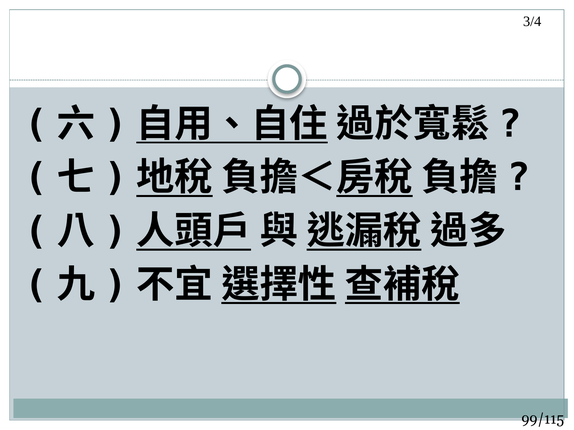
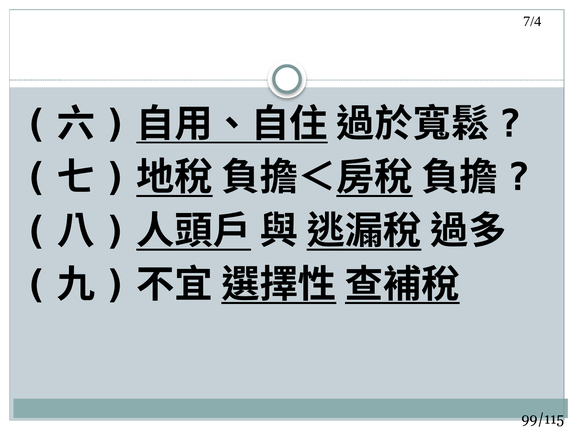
3/4: 3/4 -> 7/4
